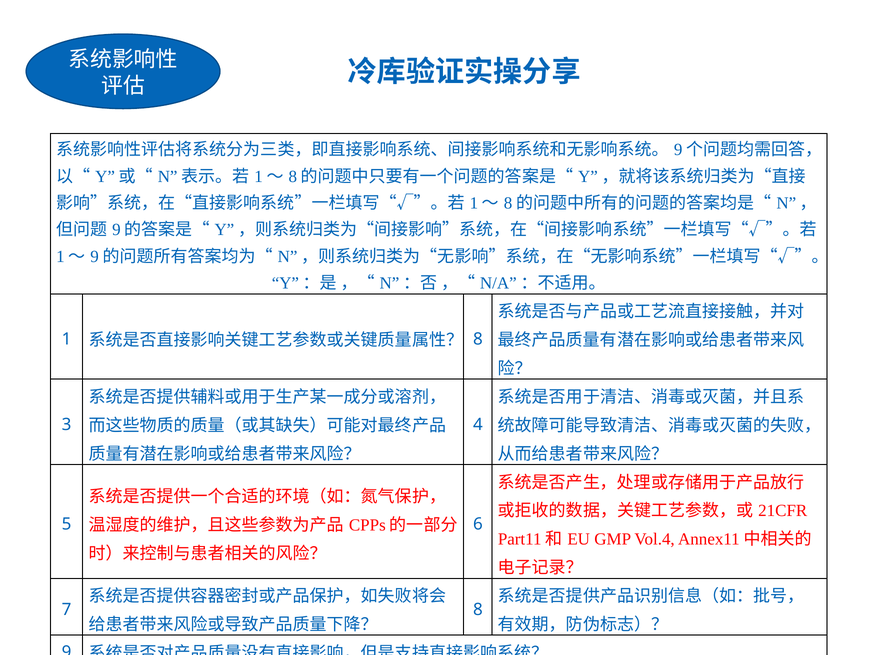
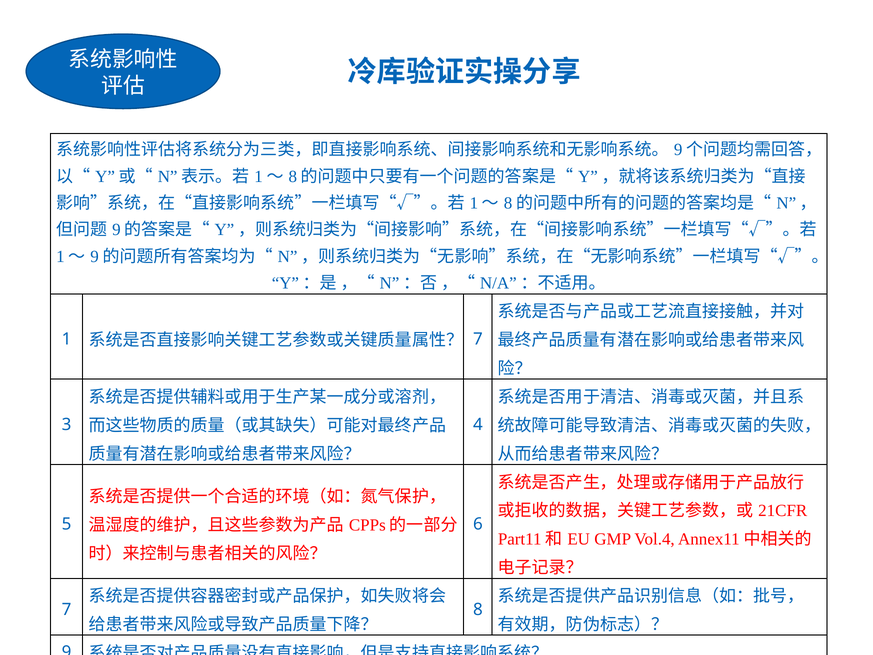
8 at (478, 339): 8 -> 7
